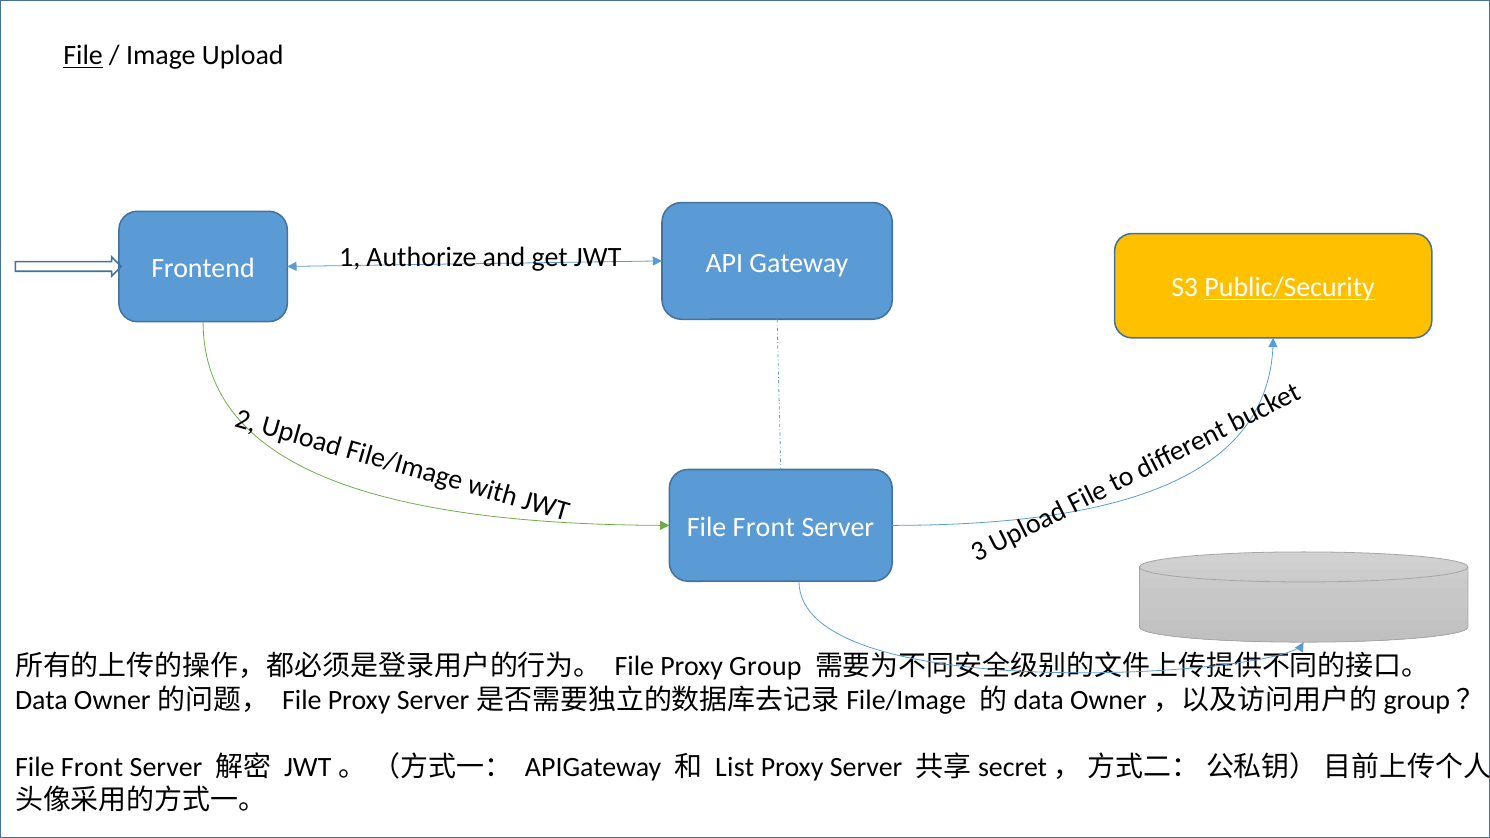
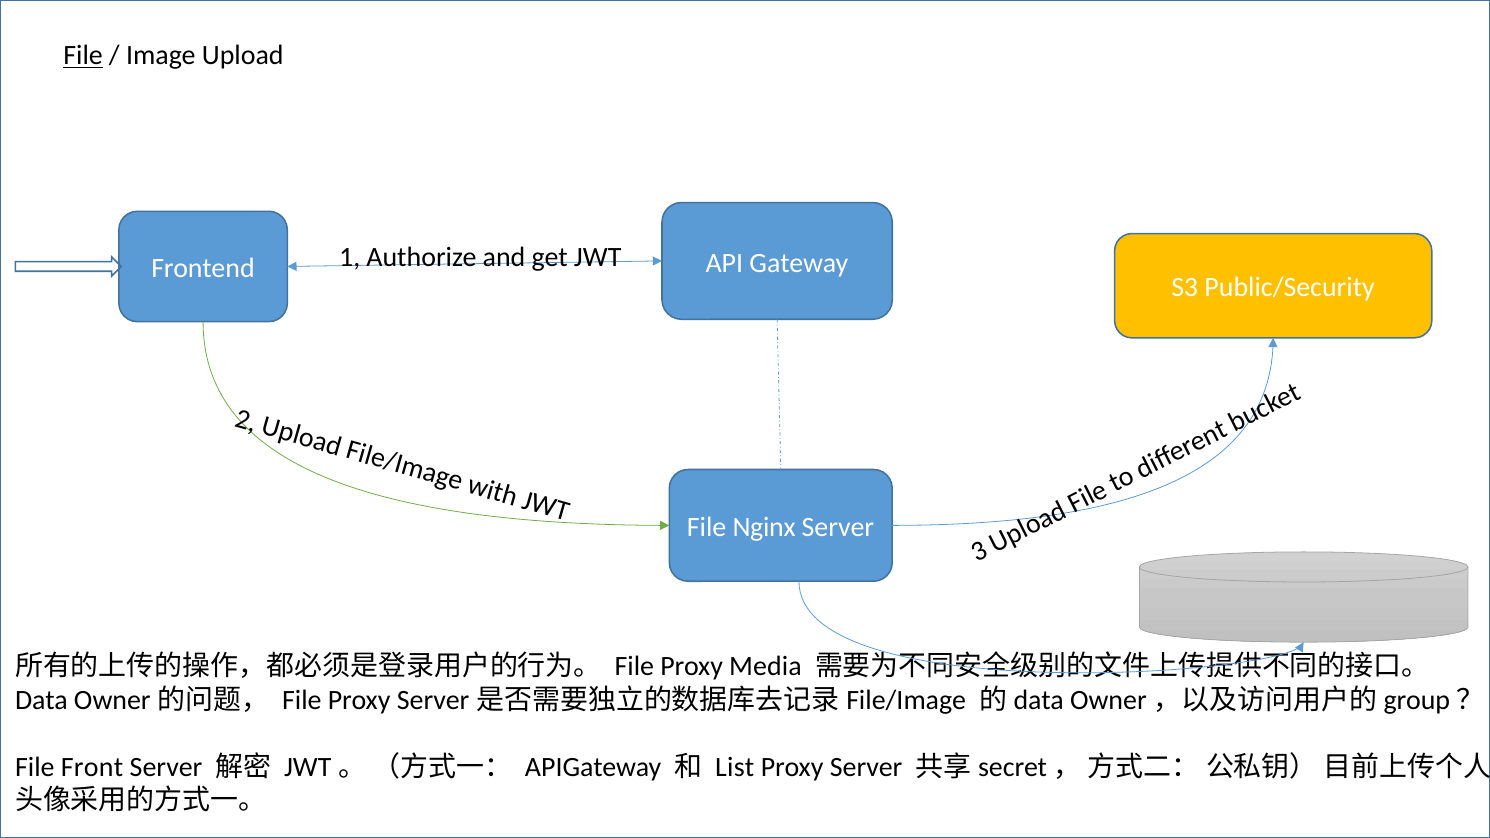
Public/Security underline: present -> none
Front at (764, 527): Front -> Nginx
Group: Group -> Media
